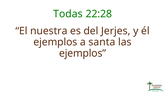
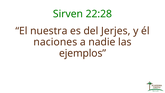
Todas: Todas -> Sirven
ejemplos at (55, 42): ejemplos -> naciones
santa: santa -> nadie
